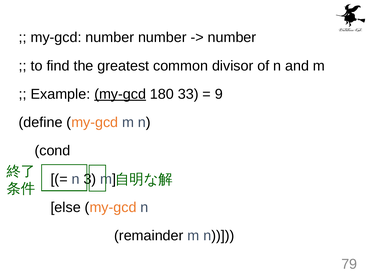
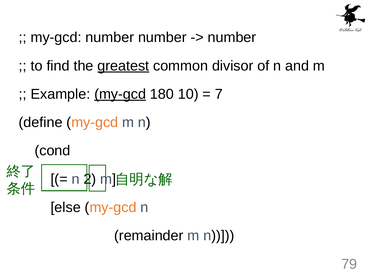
greatest underline: none -> present
33: 33 -> 10
9: 9 -> 7
3: 3 -> 2
